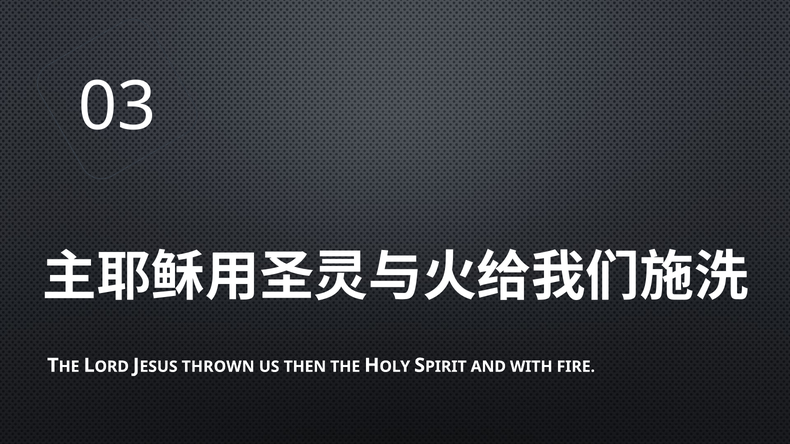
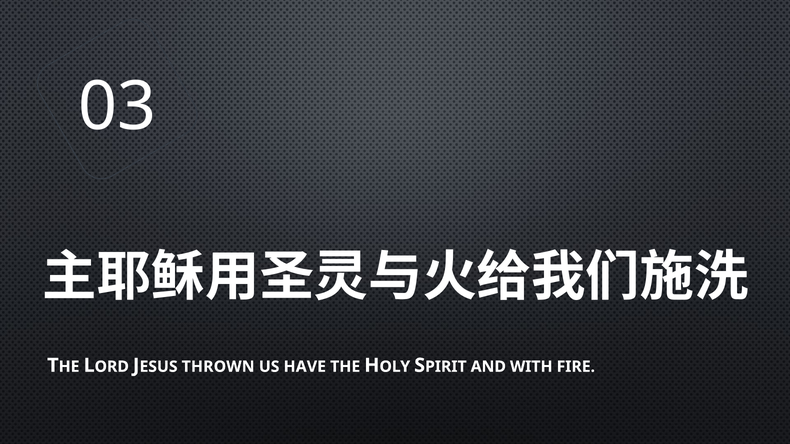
THEN: THEN -> HAVE
